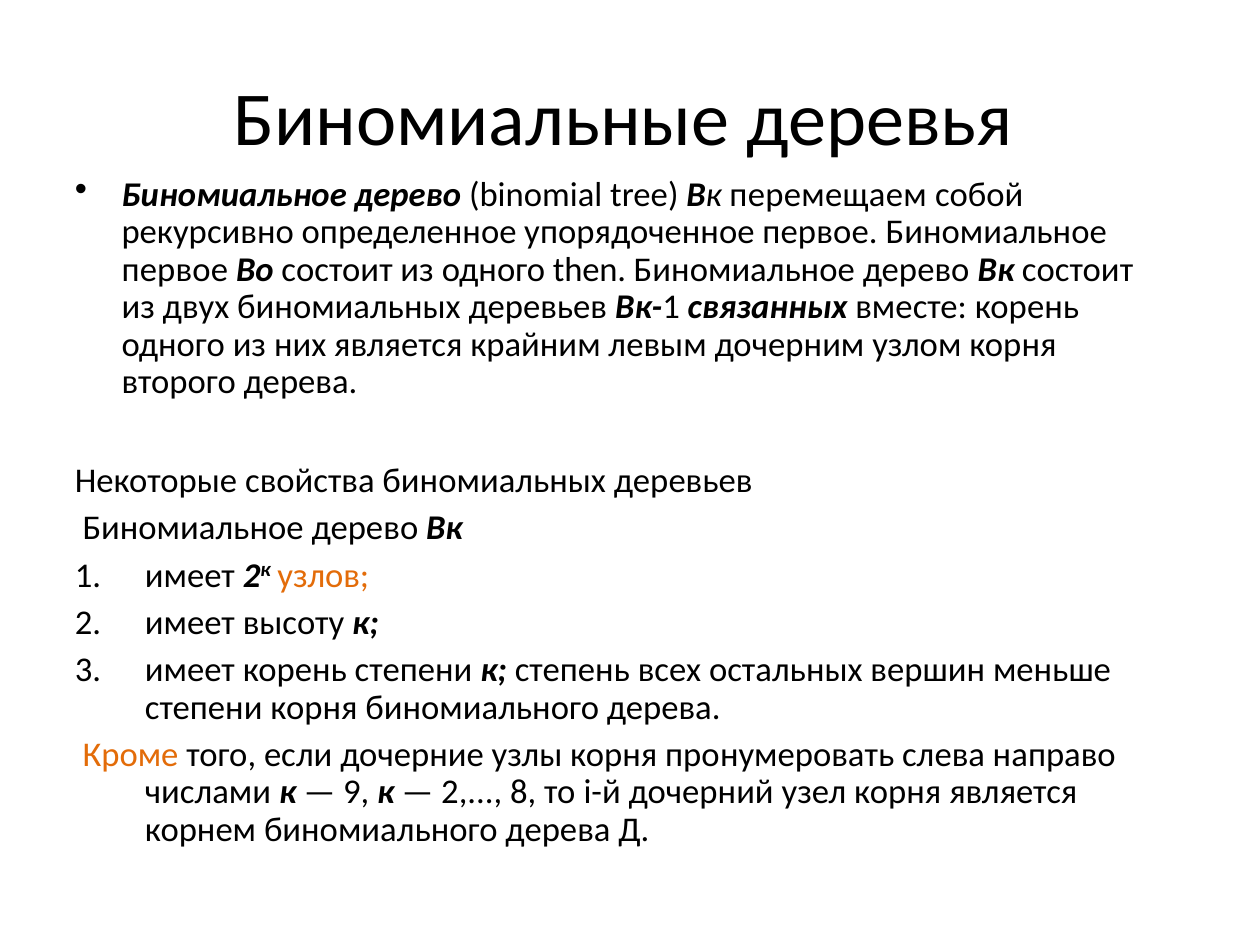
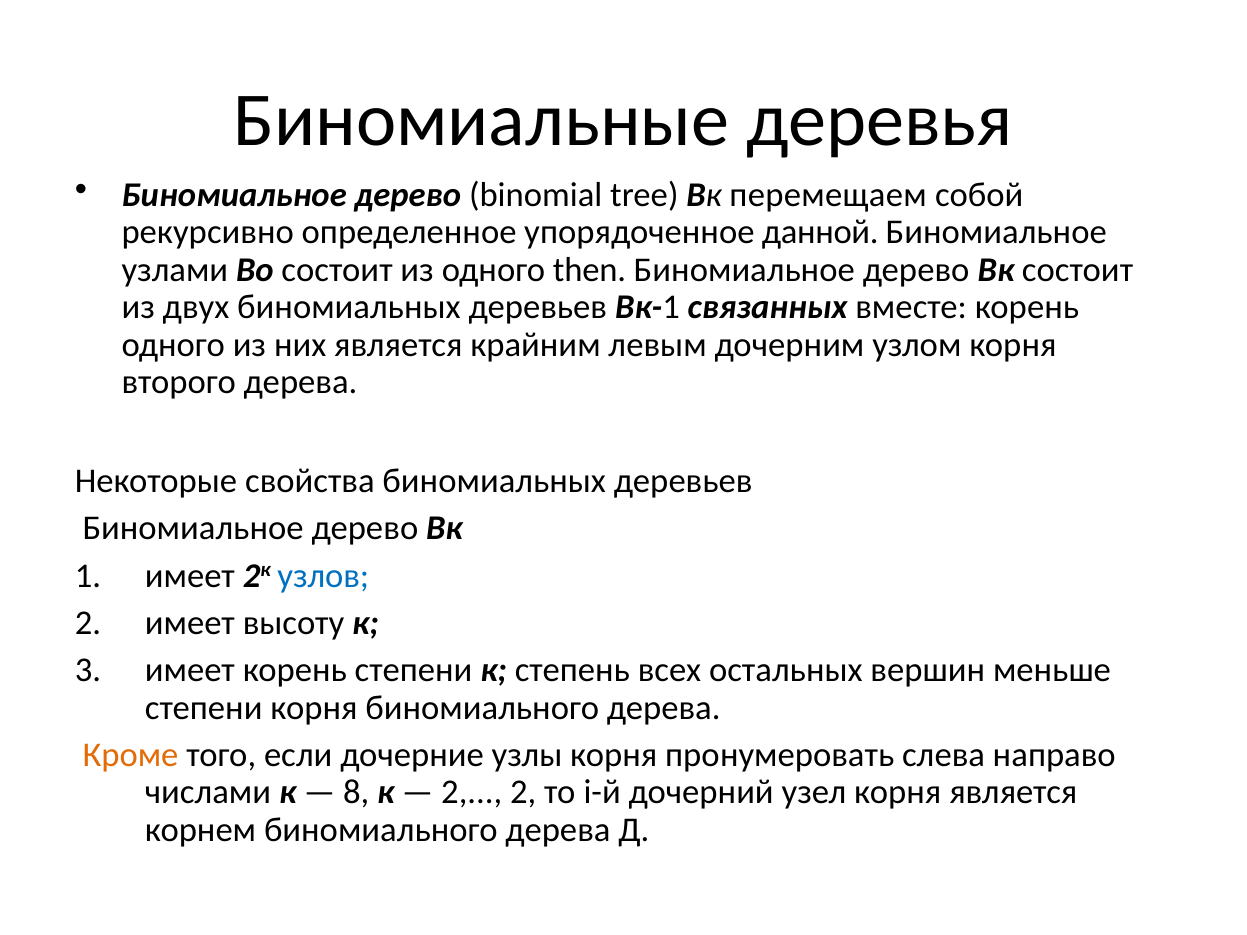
упорядоченное первое: первое -> данной
первое at (175, 270): первое -> узлами
узлов colour: orange -> blue
9: 9 -> 8
2 8: 8 -> 2
